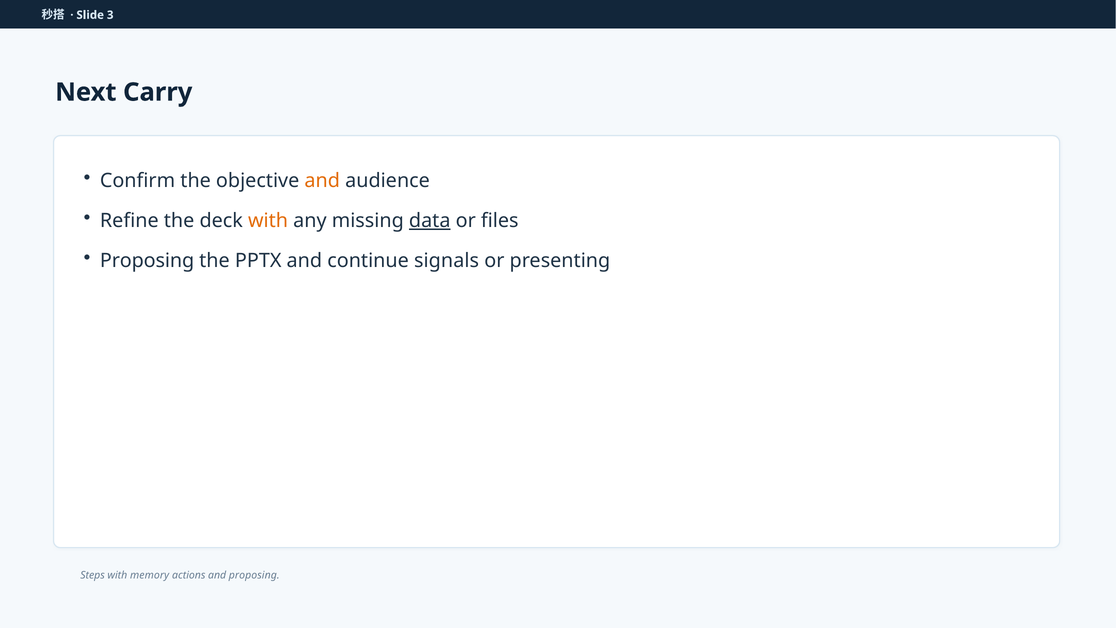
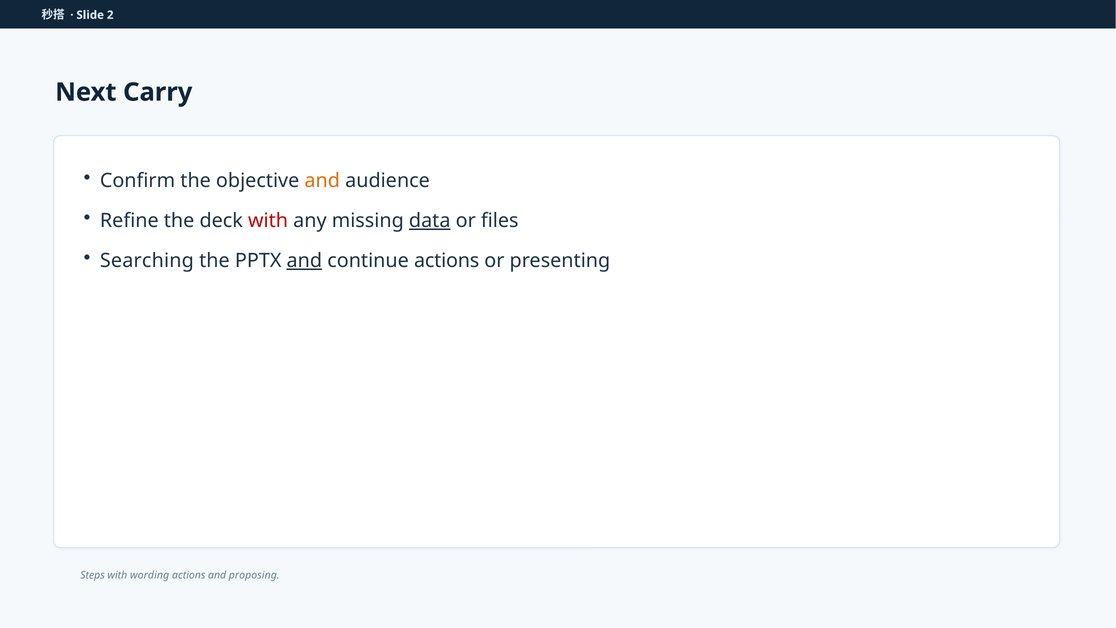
3: 3 -> 2
with at (268, 221) colour: orange -> red
Proposing at (147, 261): Proposing -> Searching
and at (304, 261) underline: none -> present
continue signals: signals -> actions
memory: memory -> wording
